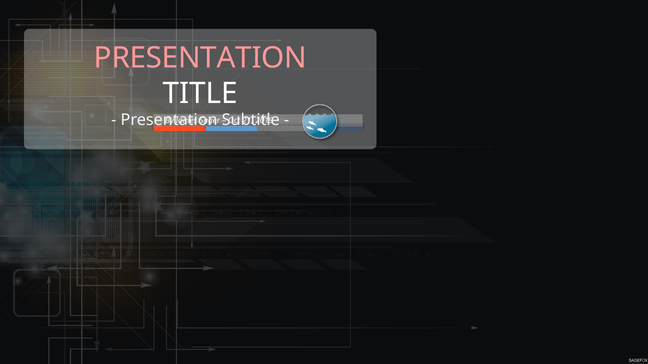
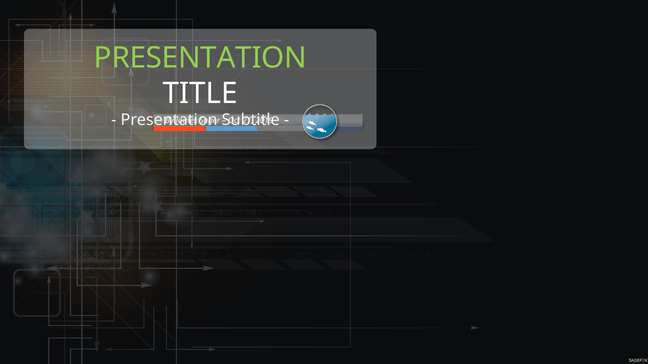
PRESENTATION at (200, 58) colour: pink -> light green
